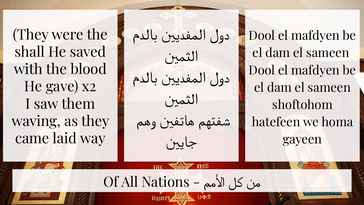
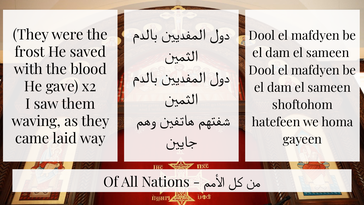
shall: shall -> frost
